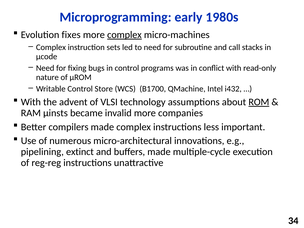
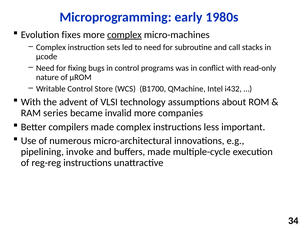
ROM underline: present -> none
µinsts: µinsts -> series
extinct: extinct -> invoke
